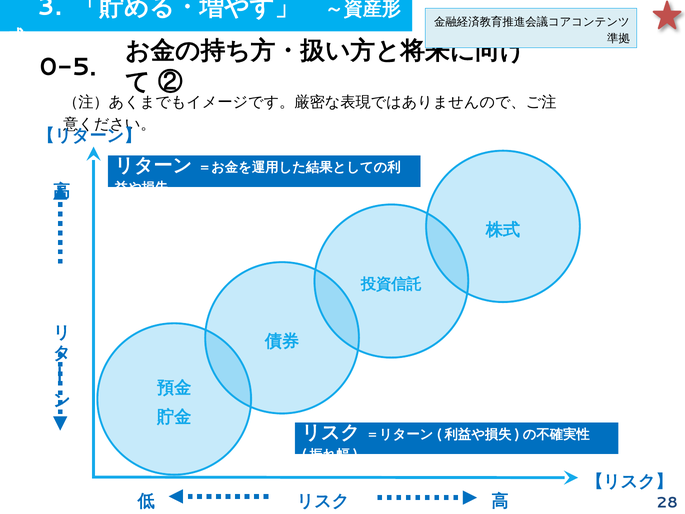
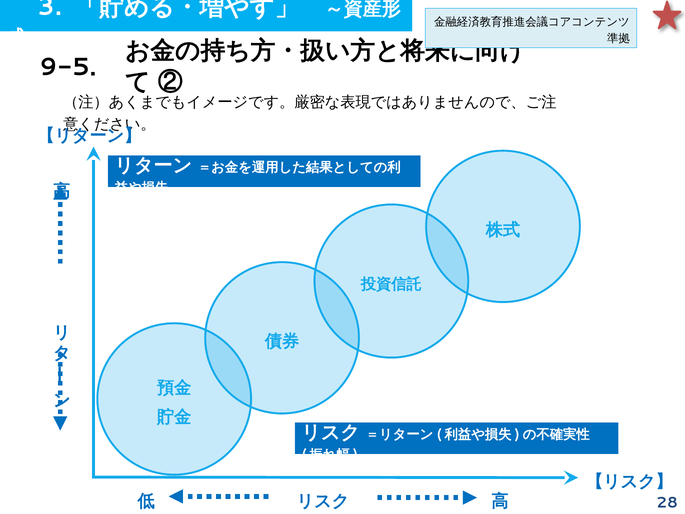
0-5: 0-5 -> 9-5
